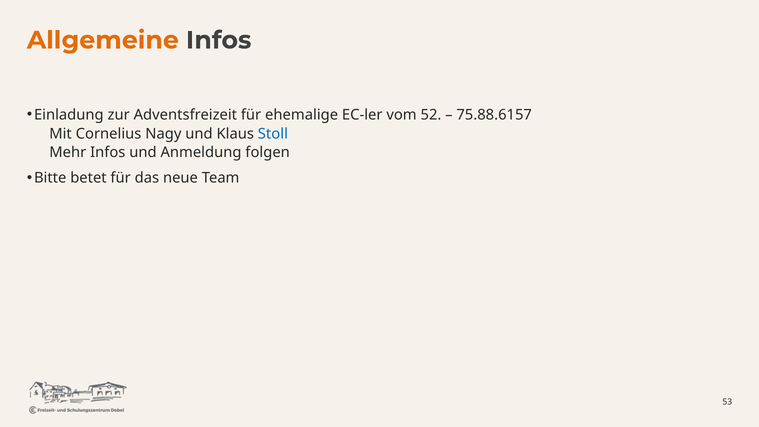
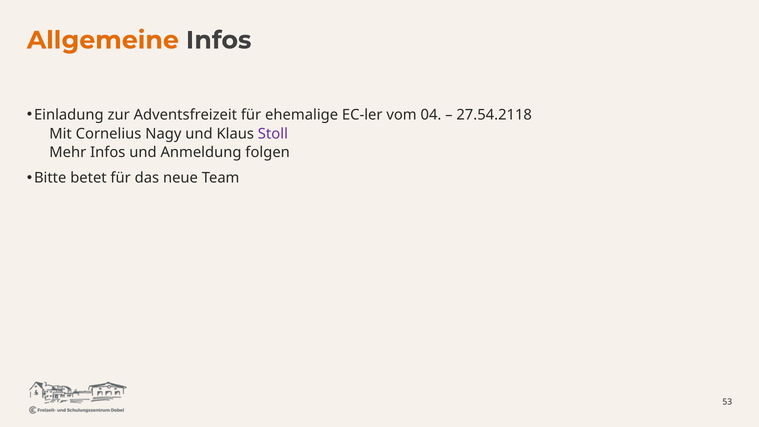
52: 52 -> 04
75.88.6157: 75.88.6157 -> 27.54.2118
Stoll colour: blue -> purple
